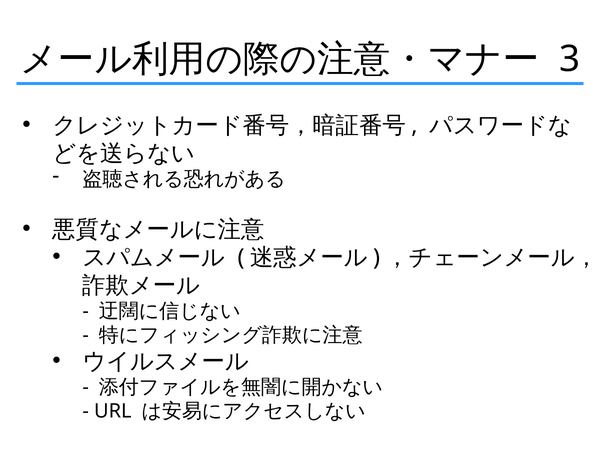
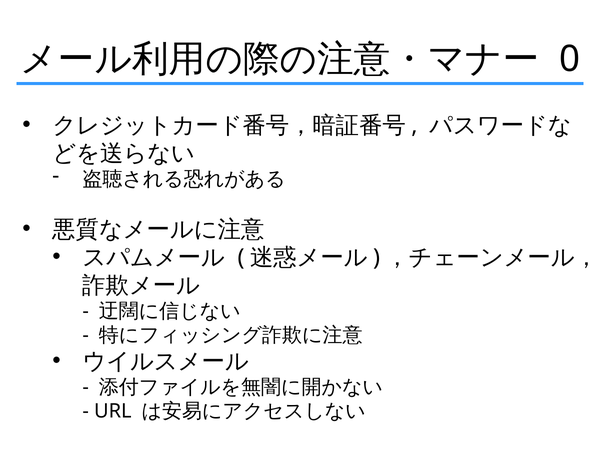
3: 3 -> 0
